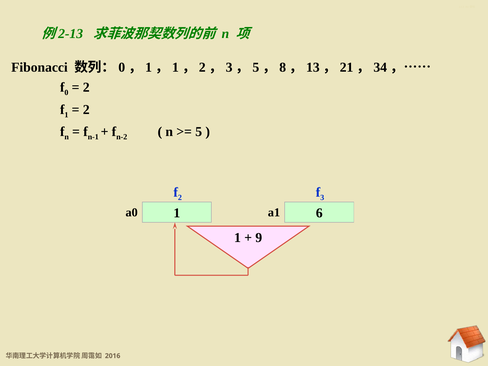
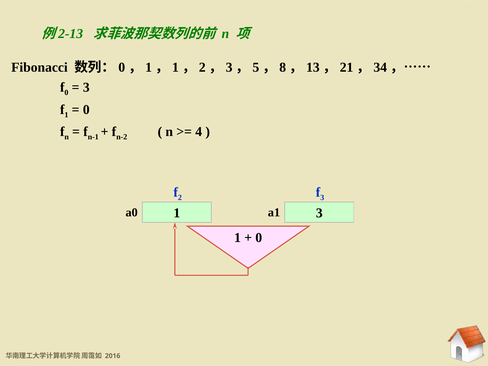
2 at (86, 87): 2 -> 3
2 at (86, 110): 2 -> 0
5: 5 -> 4
a0 6: 6 -> 3
9 at (259, 238): 9 -> 0
